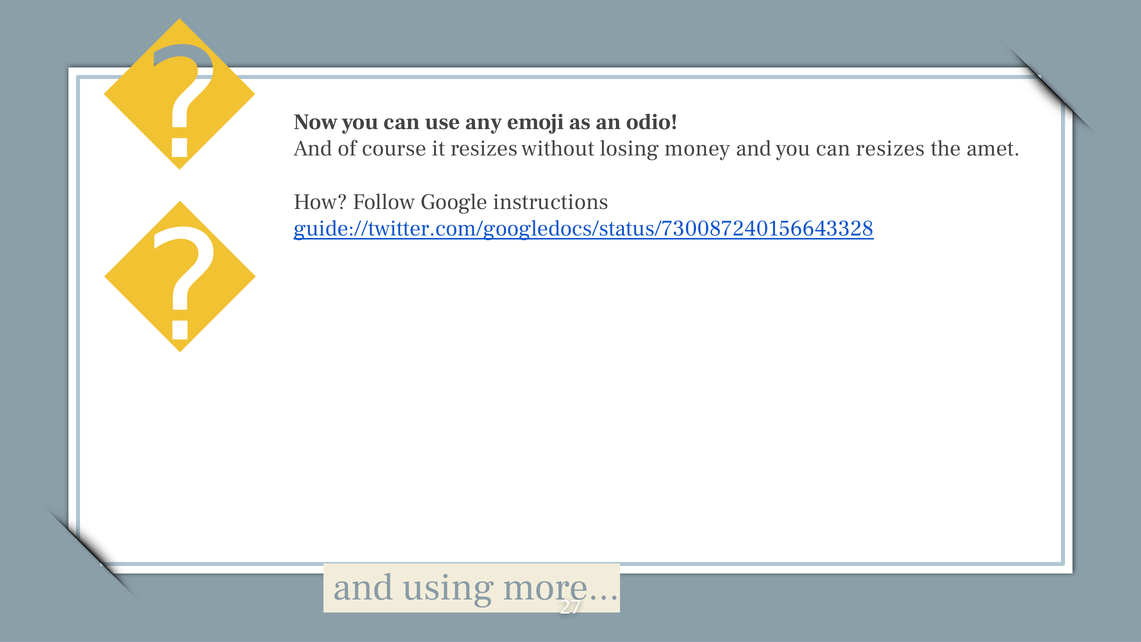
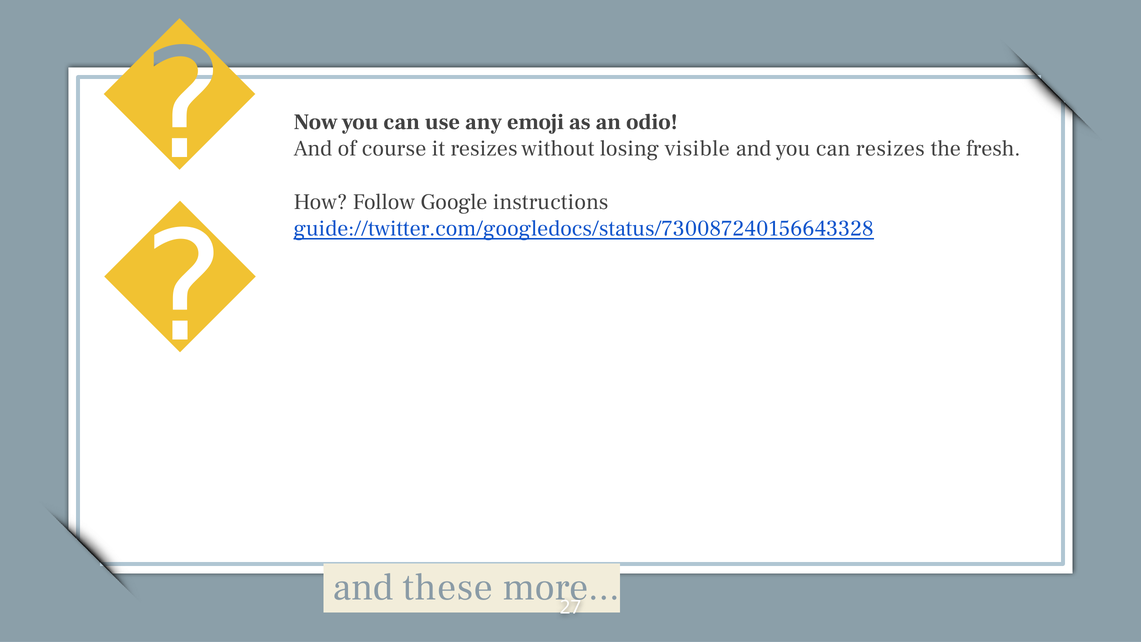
money: money -> visible
amet: amet -> fresh
using: using -> these
